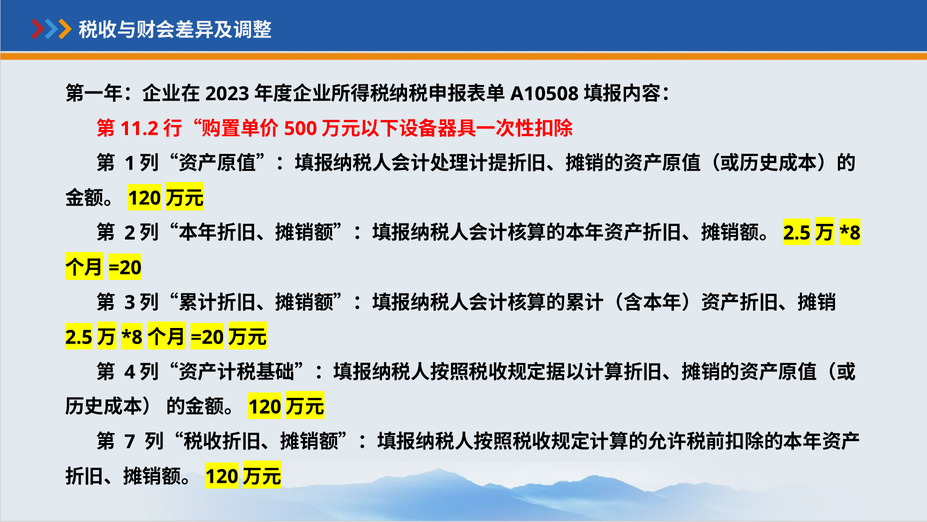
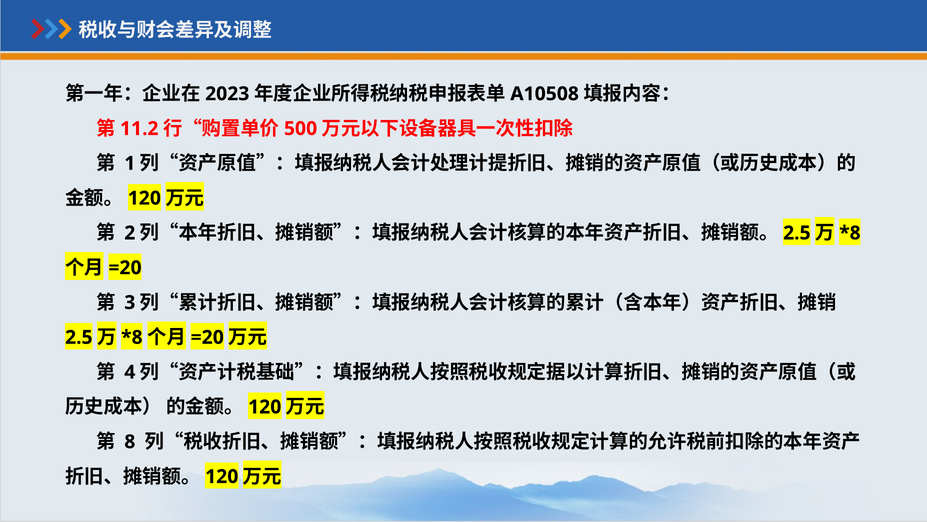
7: 7 -> 8
